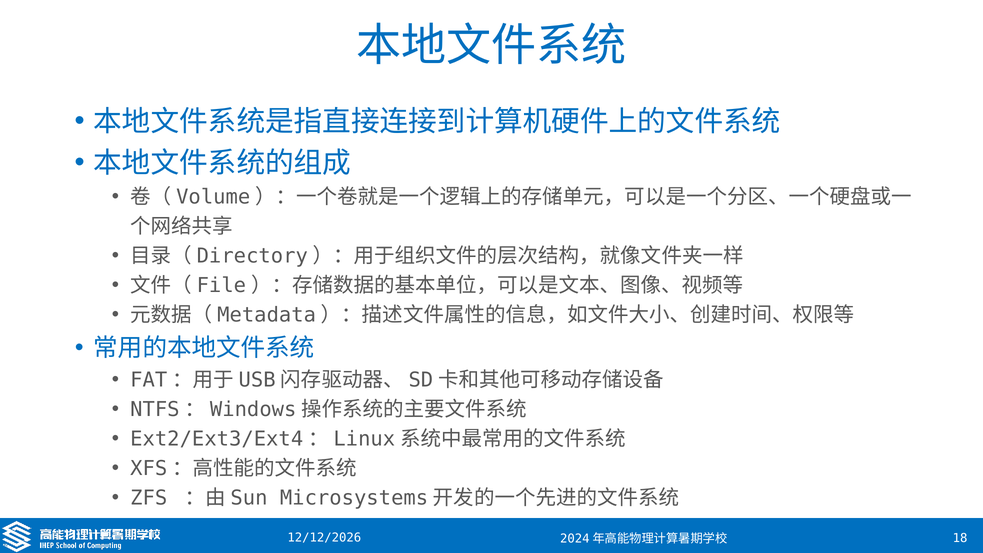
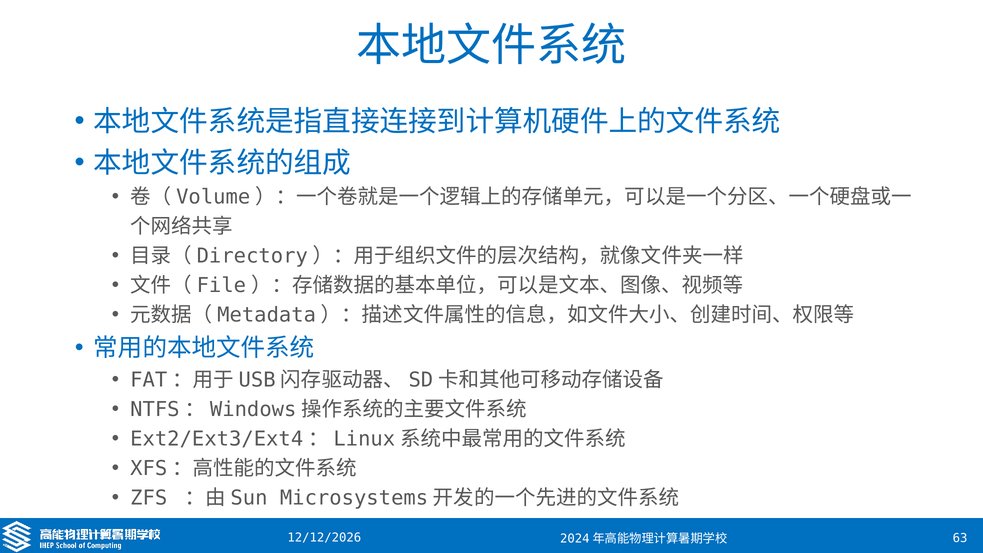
18: 18 -> 63
